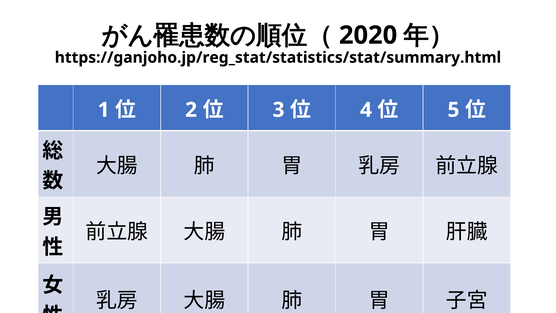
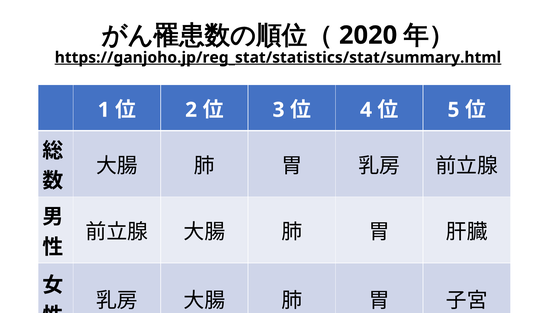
https://ganjoho.jp/reg_stat/statistics/stat/summary.html underline: none -> present
